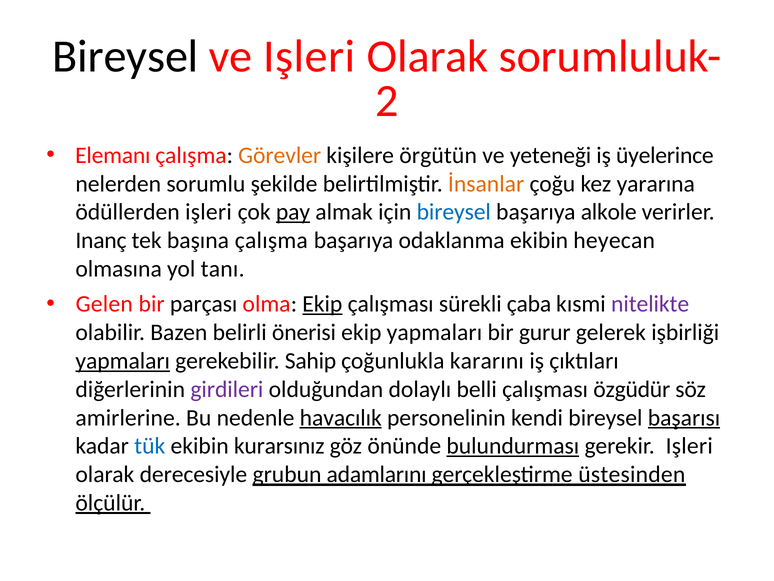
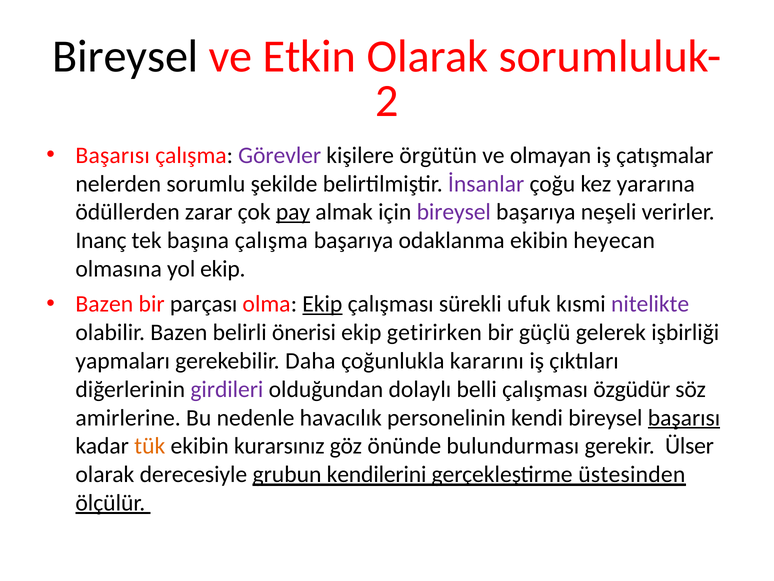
ve Işleri: Işleri -> Etkin
Elemanı at (113, 155): Elemanı -> Başarısı
Görevler colour: orange -> purple
yeteneği: yeteneği -> olmayan
üyelerince: üyelerince -> çatışmalar
İnsanlar colour: orange -> purple
ödüllerden işleri: işleri -> zarar
bireysel at (454, 212) colour: blue -> purple
alkole: alkole -> neşeli
yol tanı: tanı -> ekip
Gelen at (104, 304): Gelen -> Bazen
çaba: çaba -> ufuk
ekip yapmaları: yapmaları -> getirirken
gurur: gurur -> güçlü
yapmaları at (123, 361) underline: present -> none
Sahip: Sahip -> Daha
havacılık underline: present -> none
tük colour: blue -> orange
bulundurması underline: present -> none
gerekir Işleri: Işleri -> Ülser
adamlarını: adamlarını -> kendilerini
